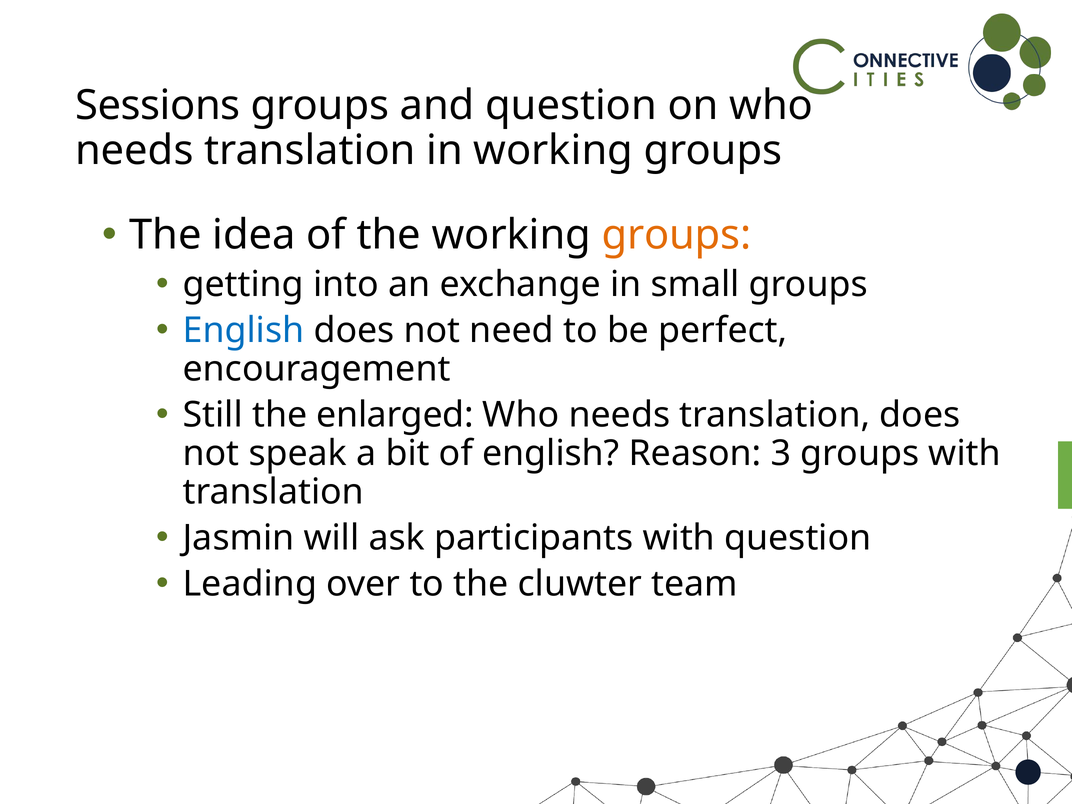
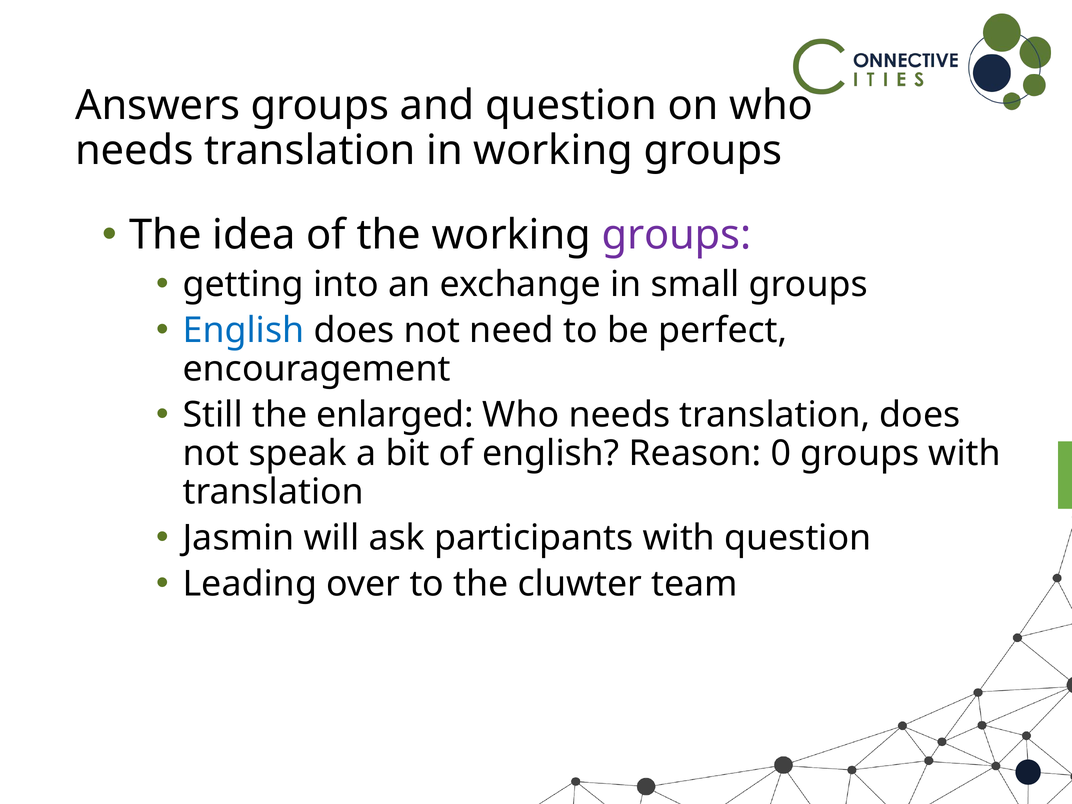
Sessions: Sessions -> Answers
groups at (677, 235) colour: orange -> purple
3: 3 -> 0
